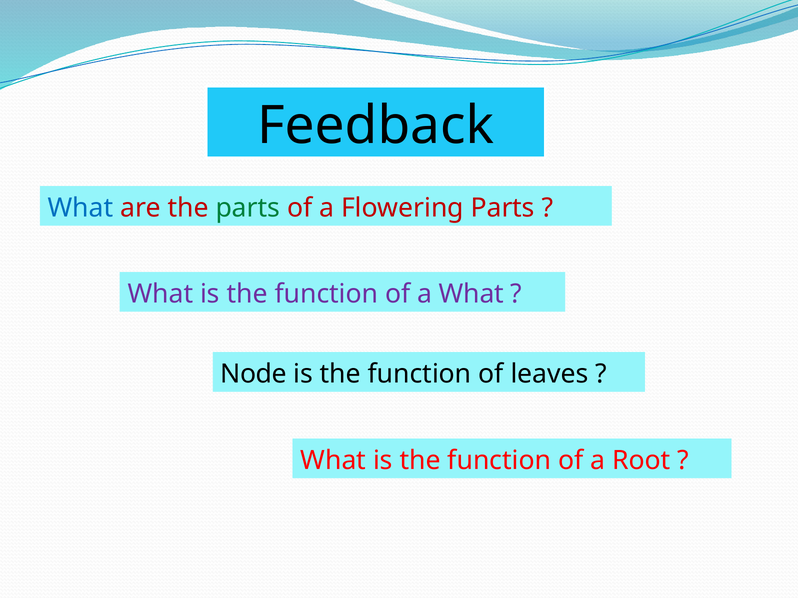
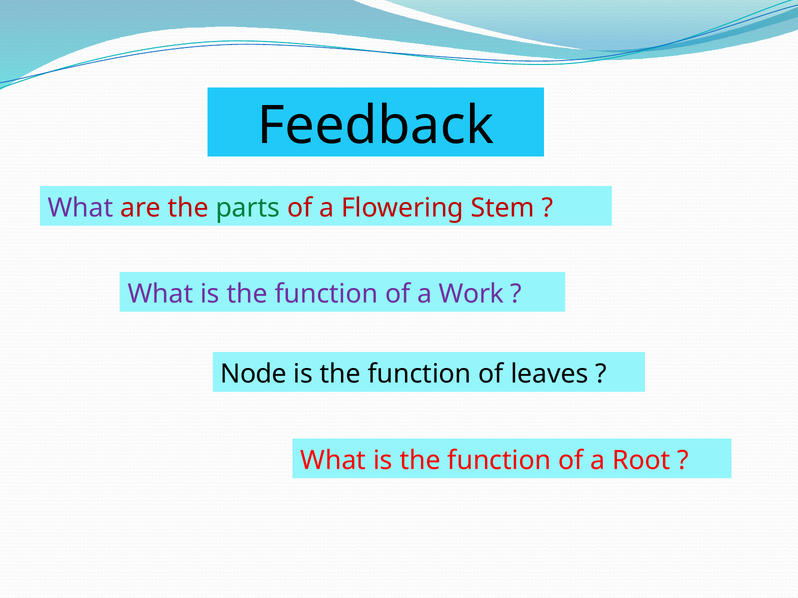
What at (81, 208) colour: blue -> purple
Flowering Parts: Parts -> Stem
a What: What -> Work
